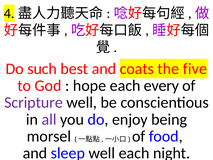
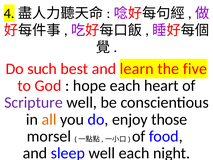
coats: coats -> learn
every: every -> heart
all colour: purple -> orange
being: being -> those
